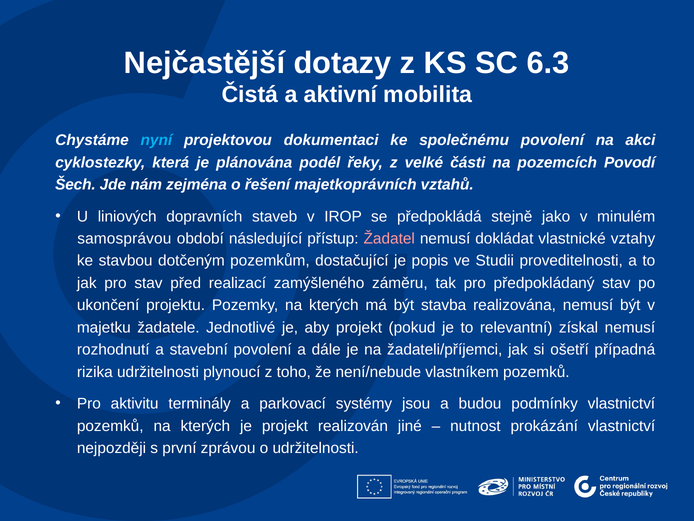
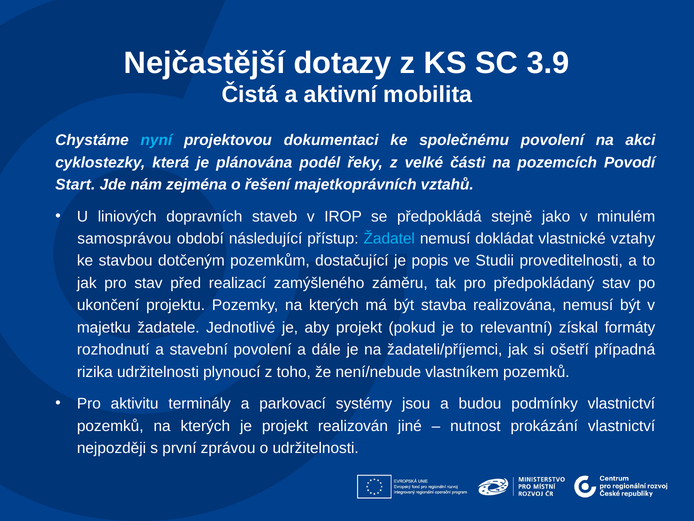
6.3: 6.3 -> 3.9
Šech: Šech -> Start
Žadatel colour: pink -> light blue
získal nemusí: nemusí -> formáty
